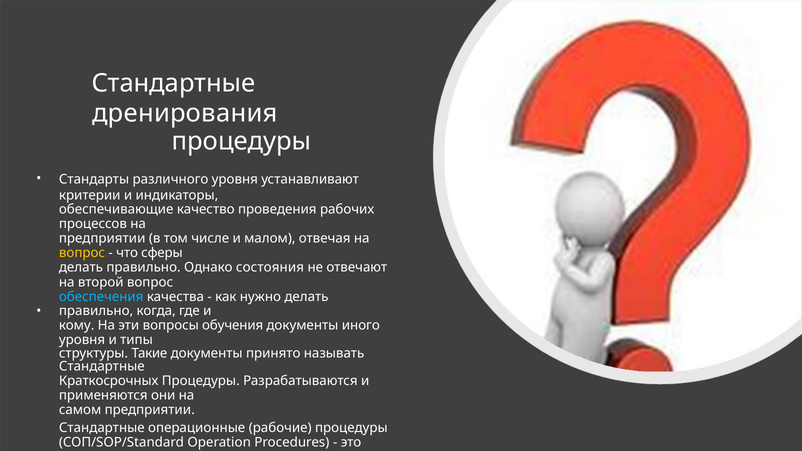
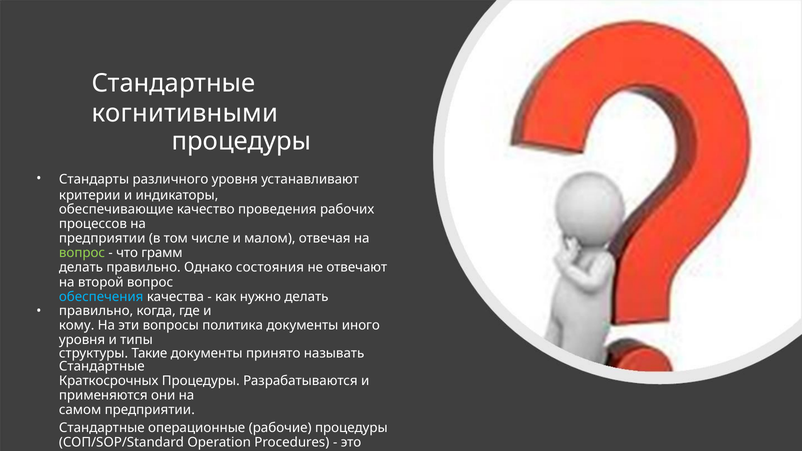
дренирования: дренирования -> когнитивными
вопрос at (82, 253) colour: yellow -> light green
сферы: сферы -> грамм
вопросы обучения: обучения -> политика
